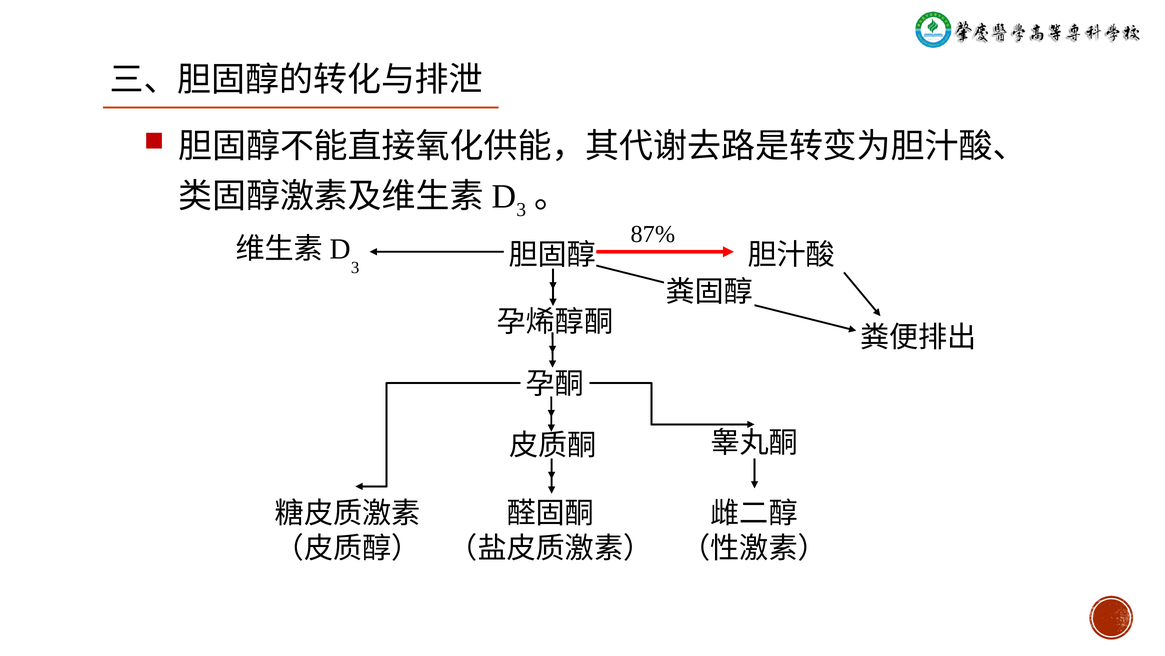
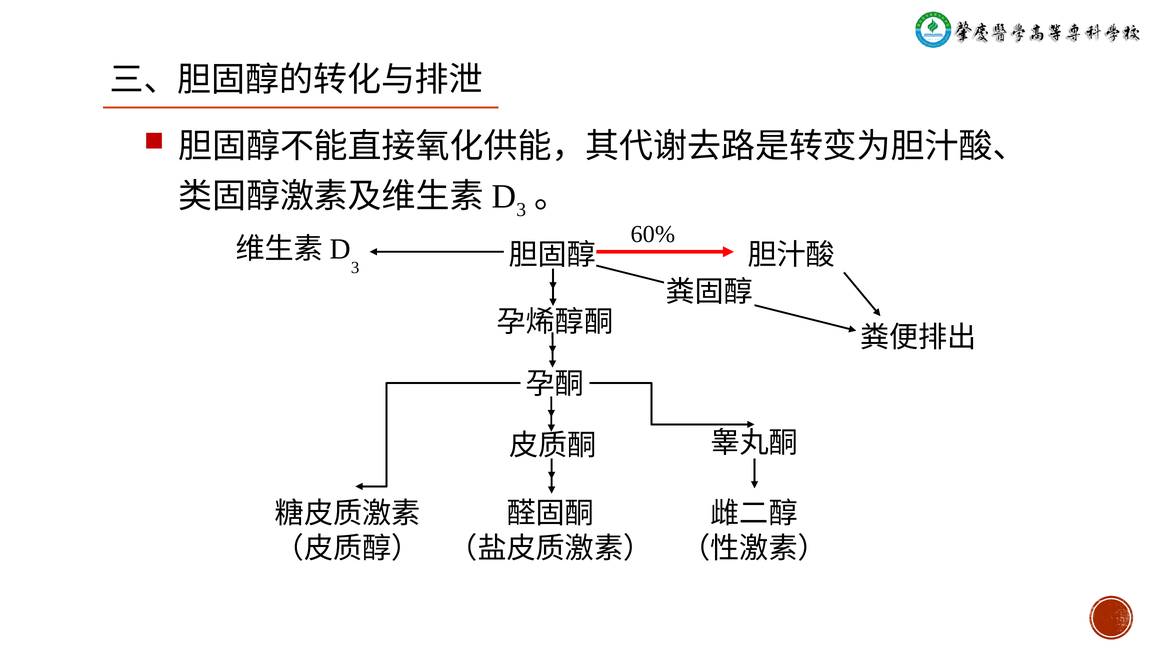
87%: 87% -> 60%
